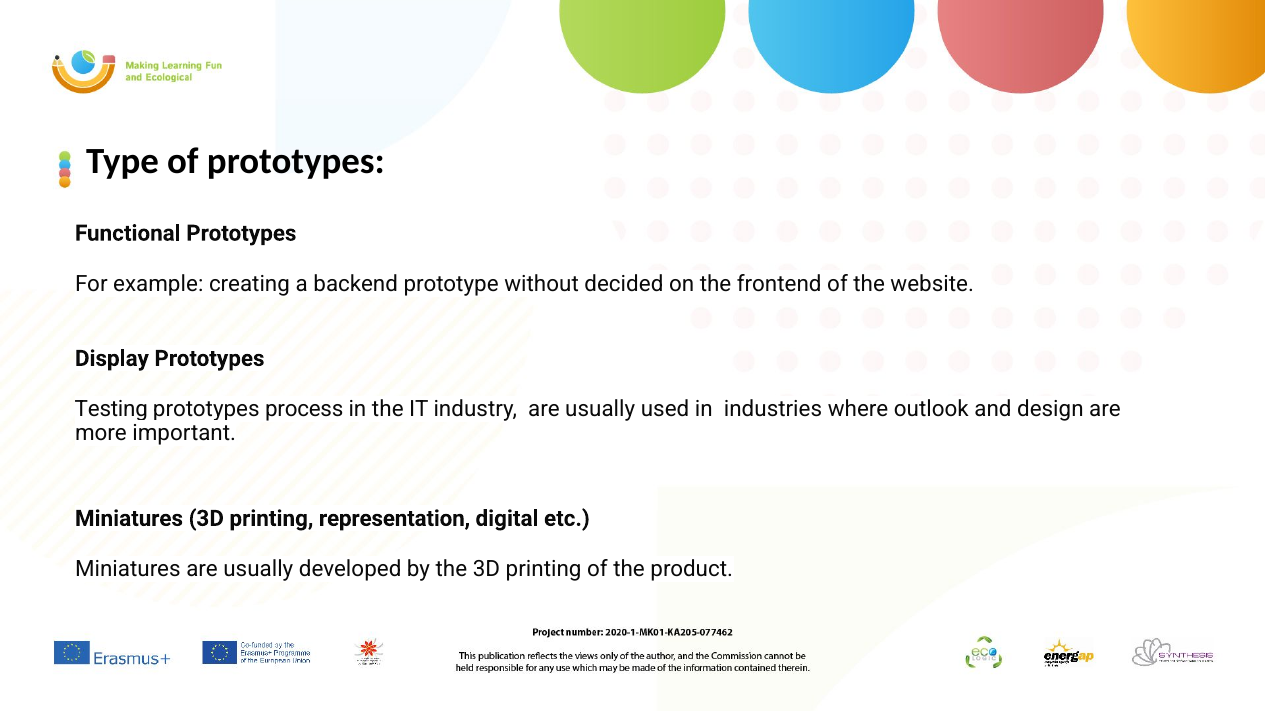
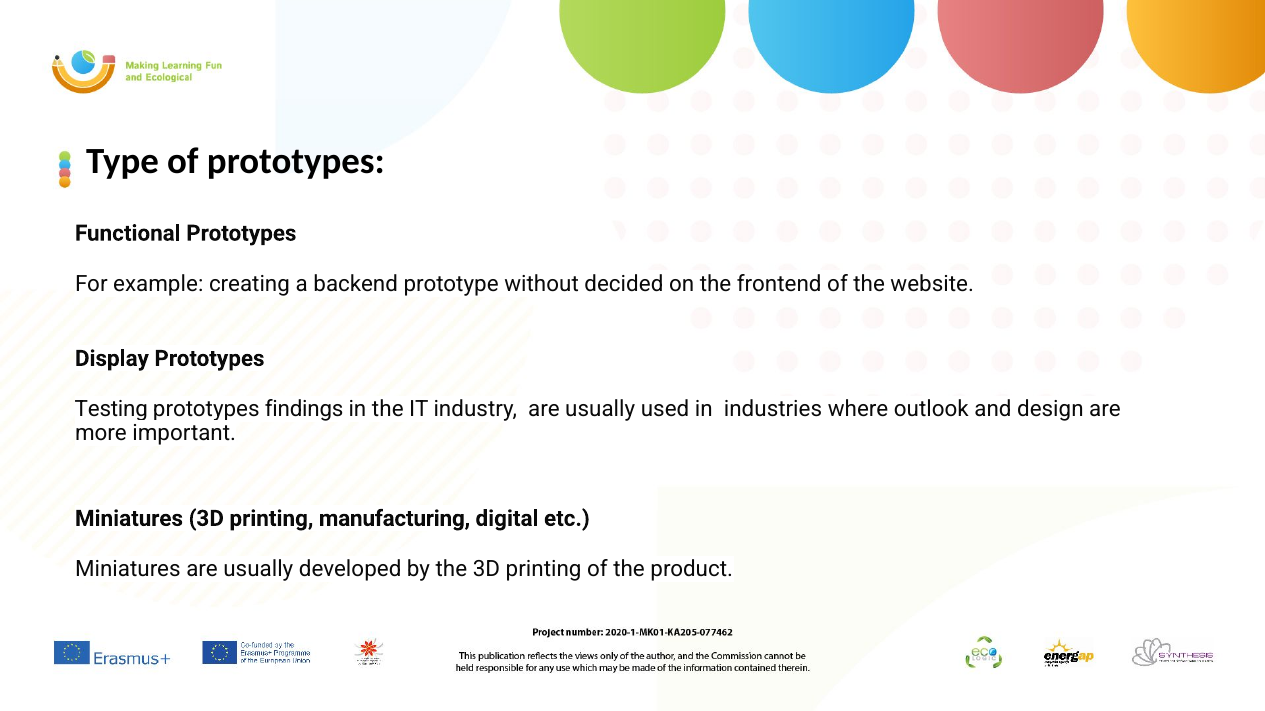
process: process -> findings
representation: representation -> manufacturing
